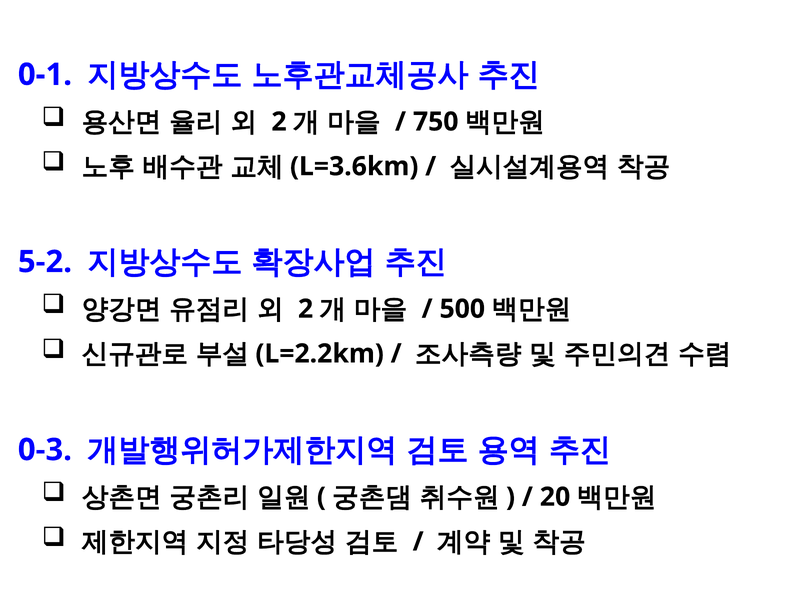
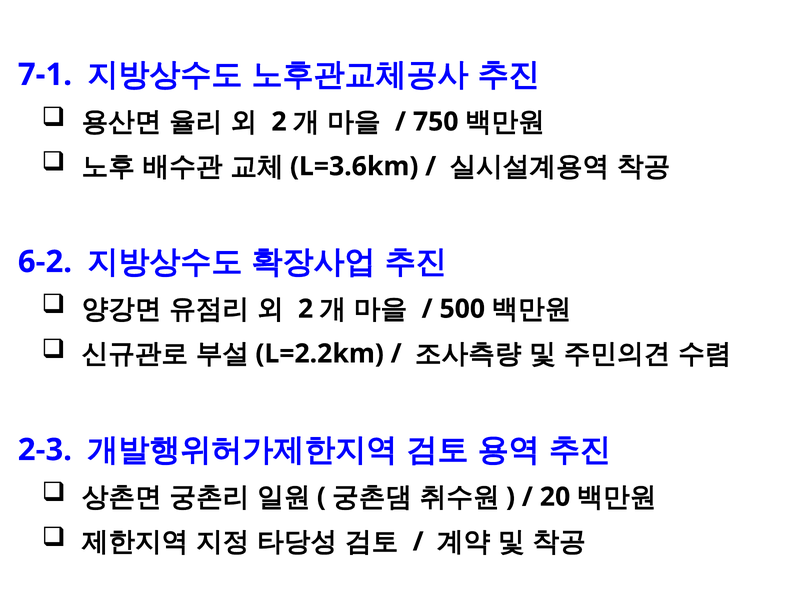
0-1: 0-1 -> 7-1
5-2: 5-2 -> 6-2
0-3: 0-3 -> 2-3
